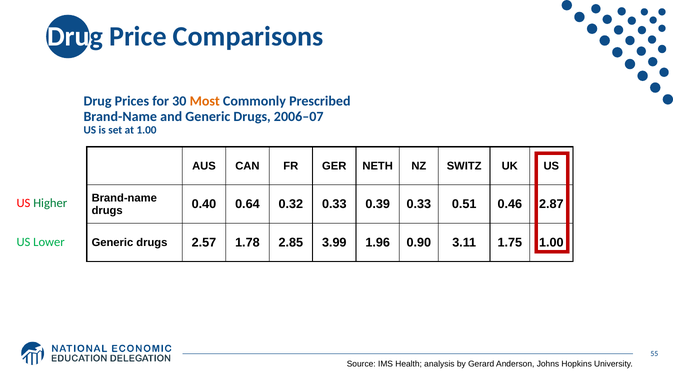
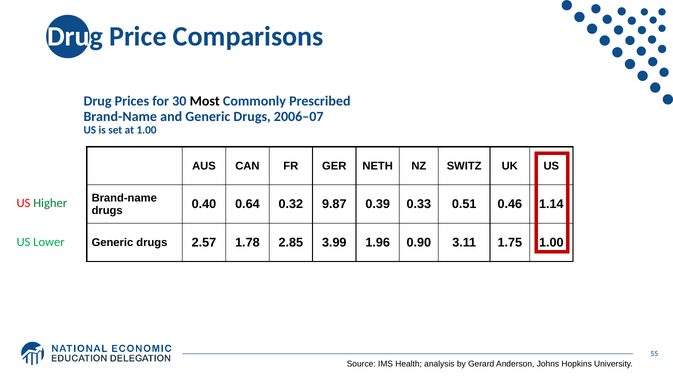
Most colour: orange -> black
0.32 0.33: 0.33 -> 9.87
2.87: 2.87 -> 1.14
